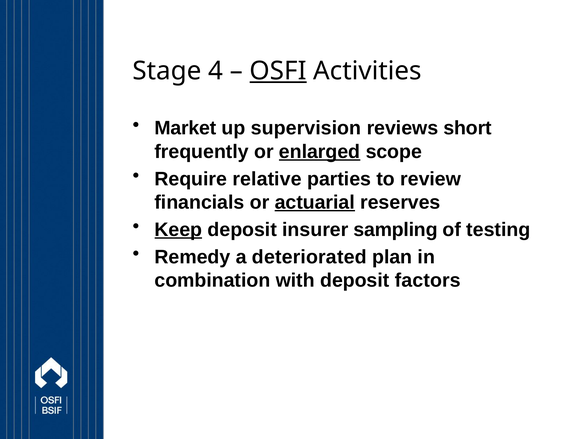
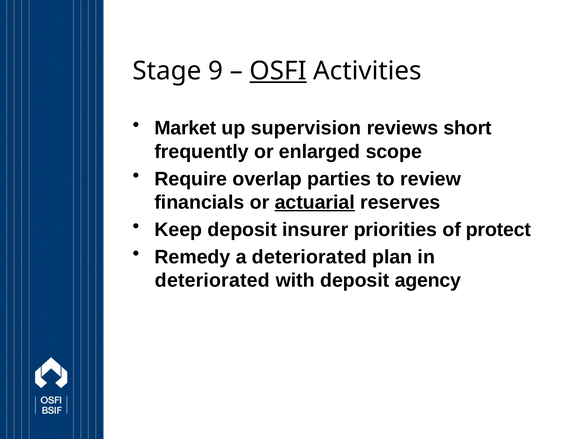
4: 4 -> 9
enlarged underline: present -> none
relative: relative -> overlap
Keep underline: present -> none
sampling: sampling -> priorities
testing: testing -> protect
combination at (212, 280): combination -> deteriorated
factors: factors -> agency
